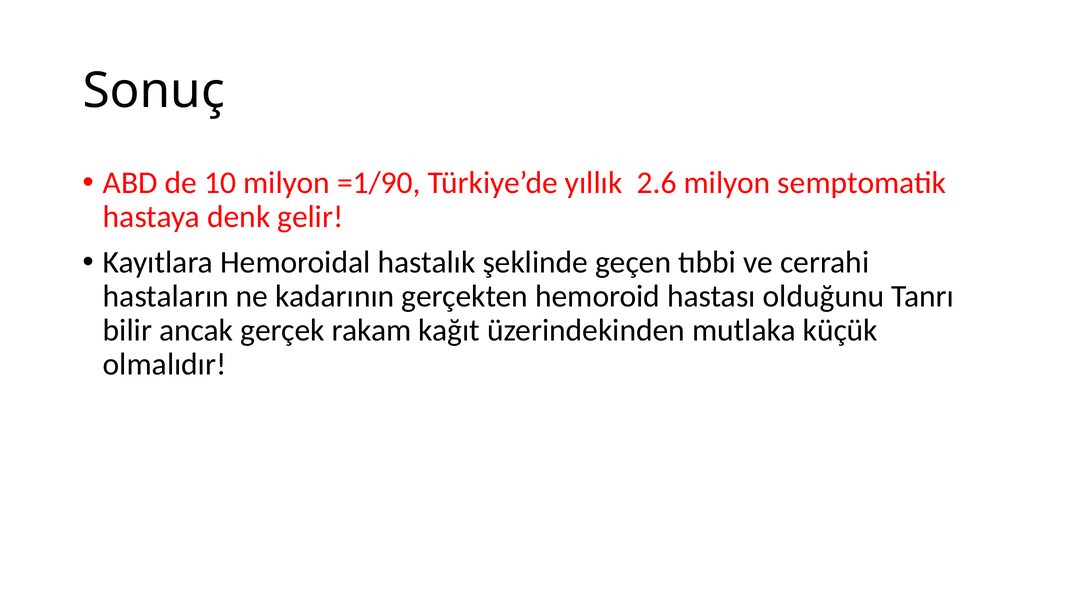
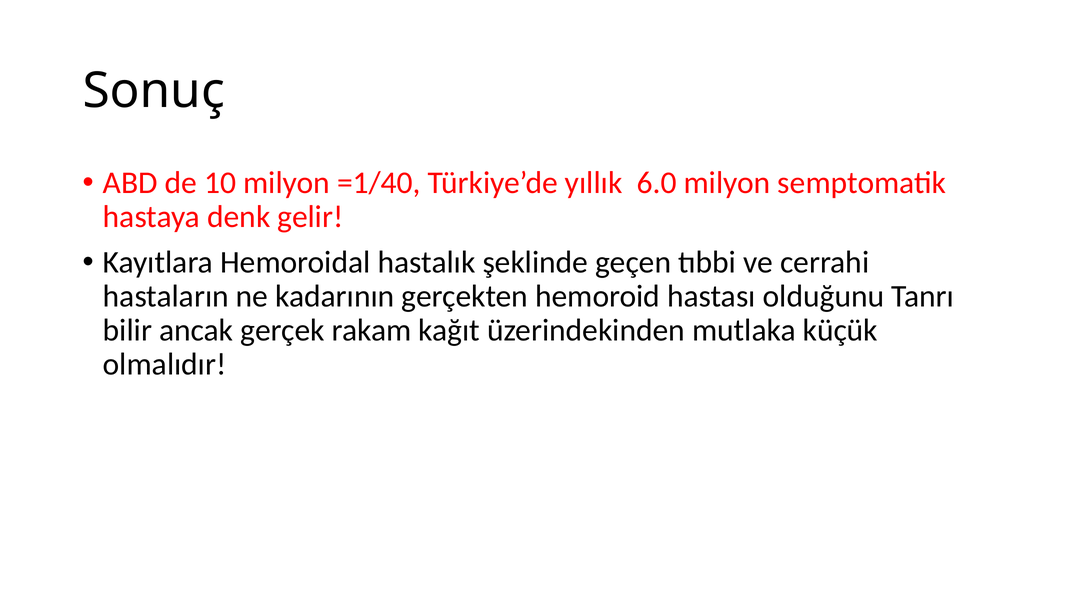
=1/90: =1/90 -> =1/40
2.6: 2.6 -> 6.0
